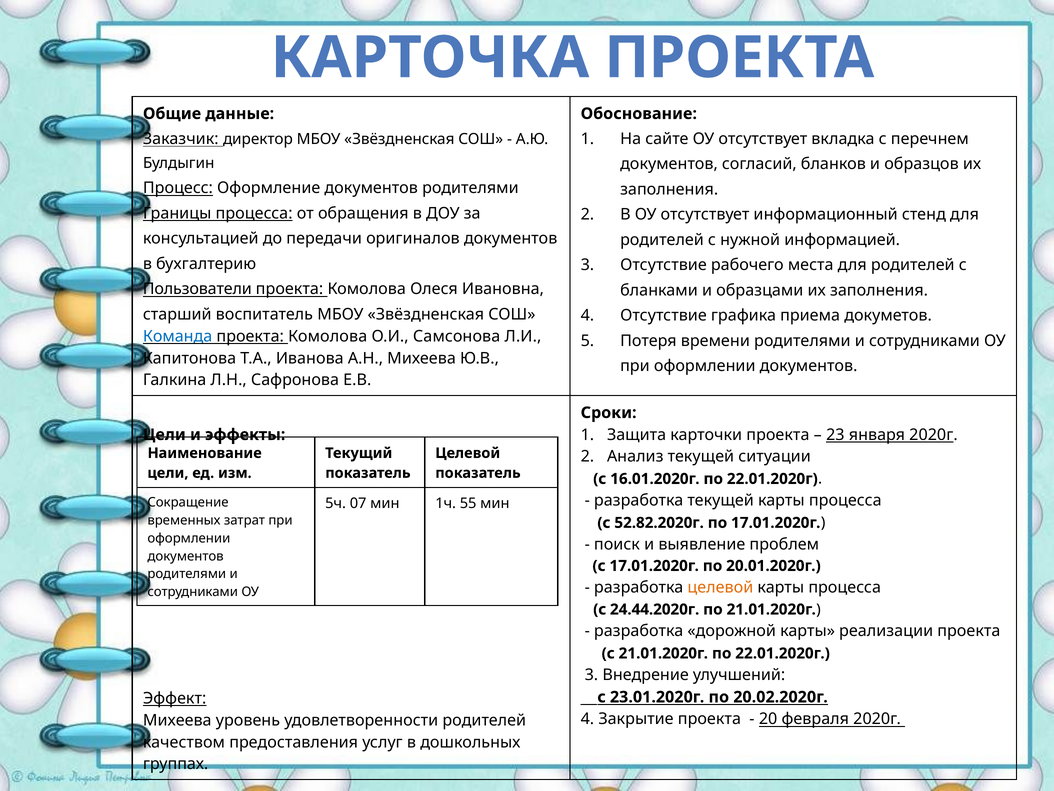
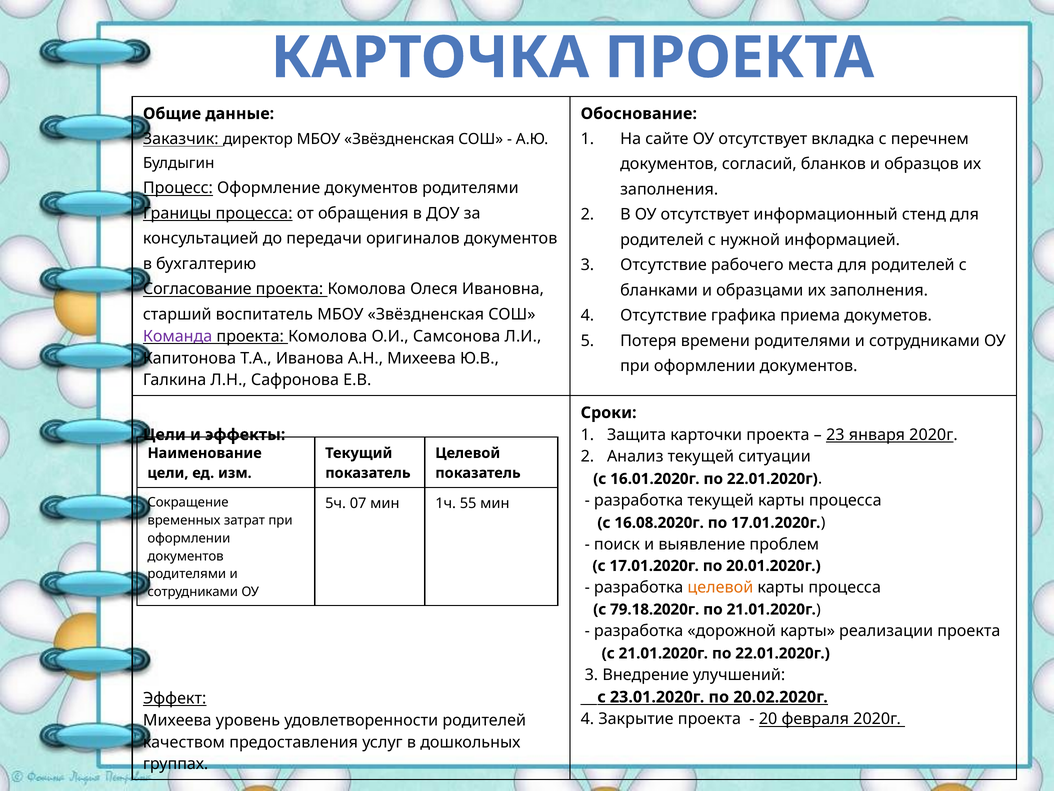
Пользователи: Пользователи -> Согласование
Команда colour: blue -> purple
52.82.2020г: 52.82.2020г -> 16.08.2020г
24.44.2020г: 24.44.2020г -> 79.18.2020г
